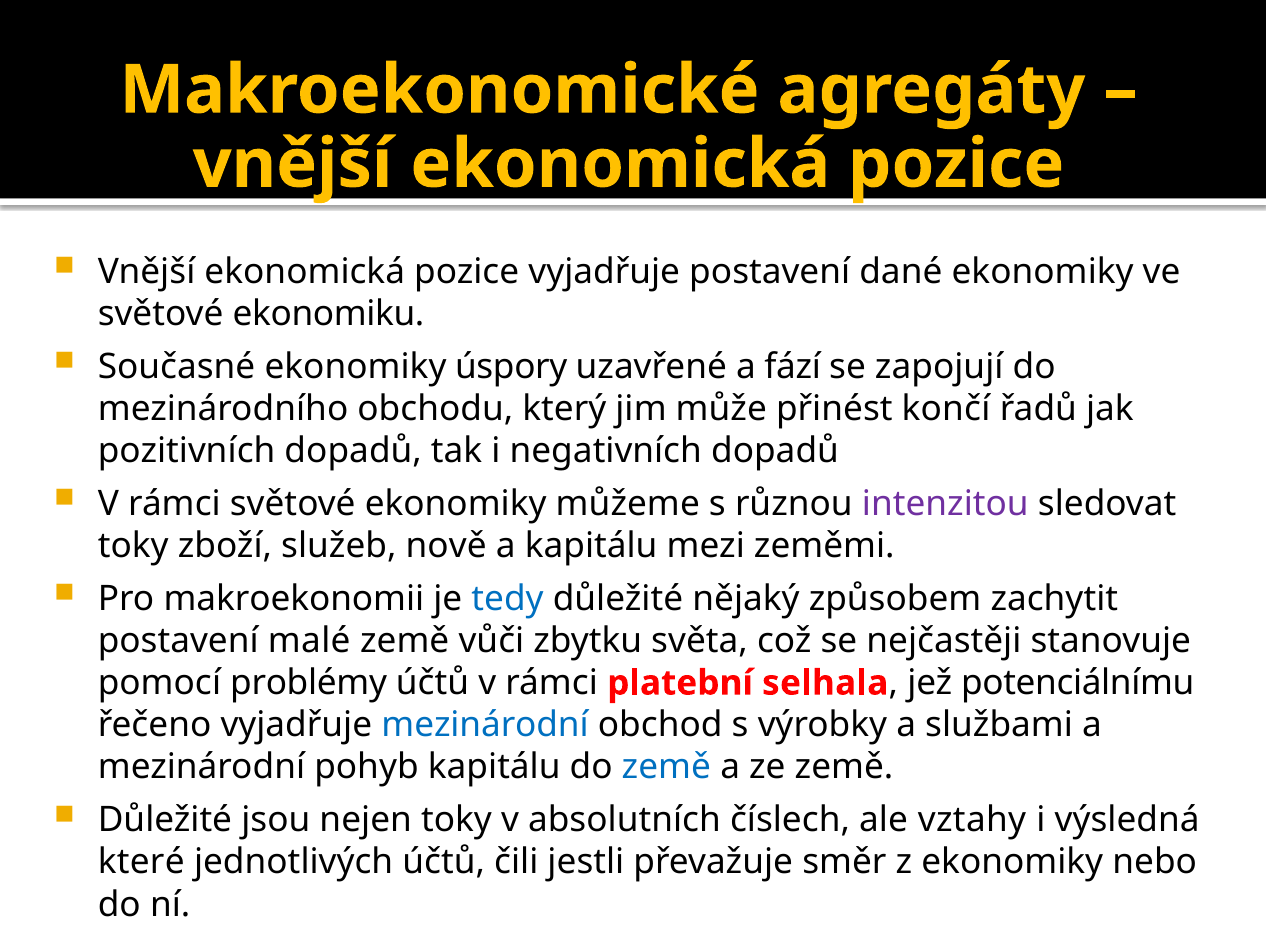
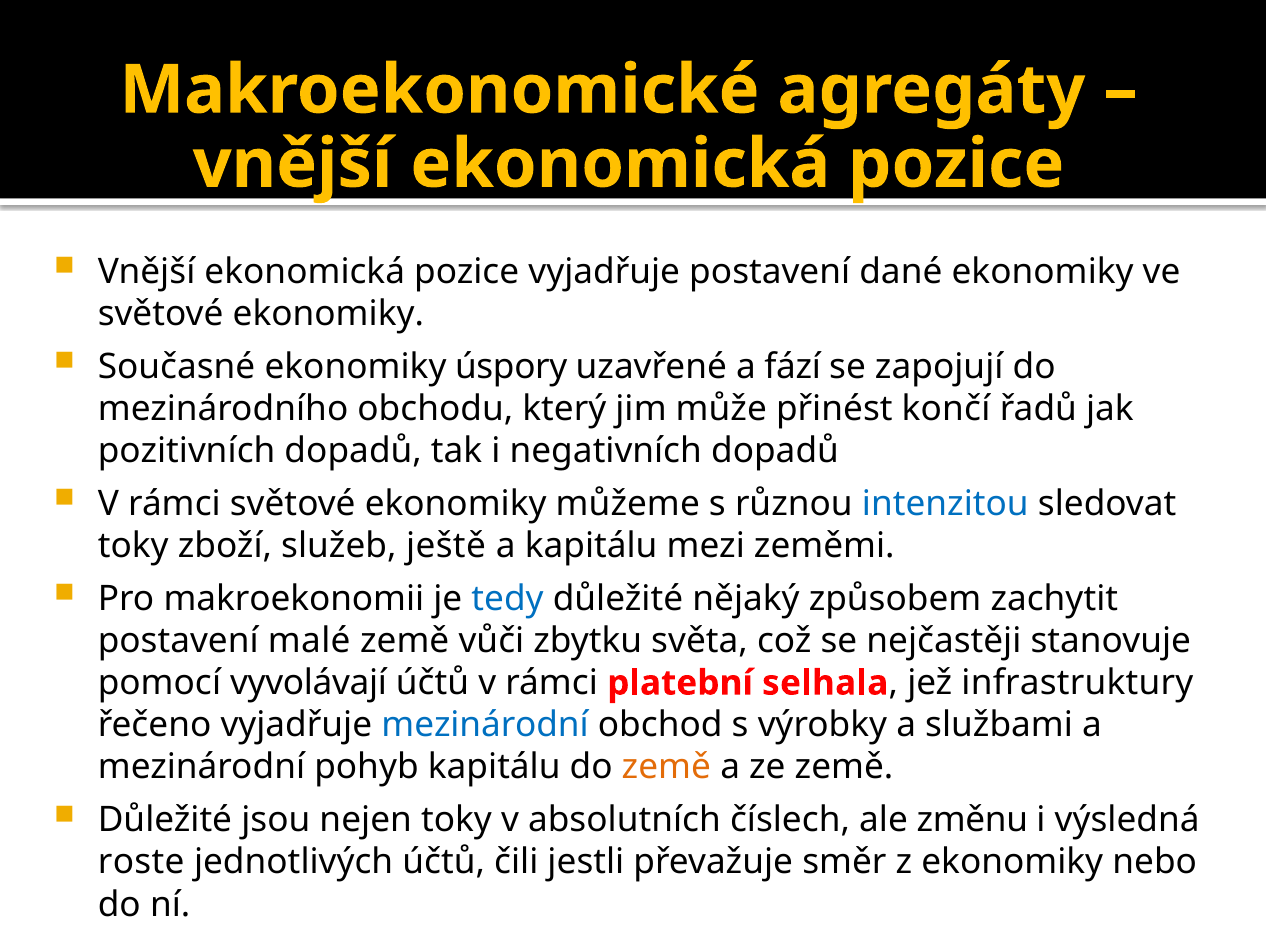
ekonomiku at (329, 314): ekonomiku -> ekonomiky
intenzitou colour: purple -> blue
nově: nově -> ještě
problémy: problémy -> vyvolávají
potenciálnímu: potenciálnímu -> infrastruktury
země at (666, 768) colour: blue -> orange
vztahy: vztahy -> změnu
které: které -> roste
